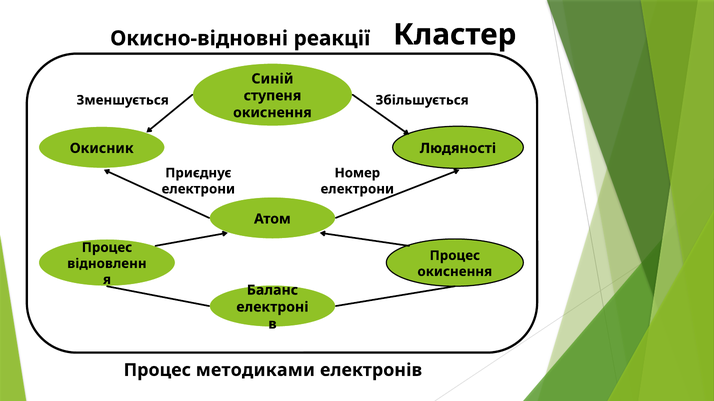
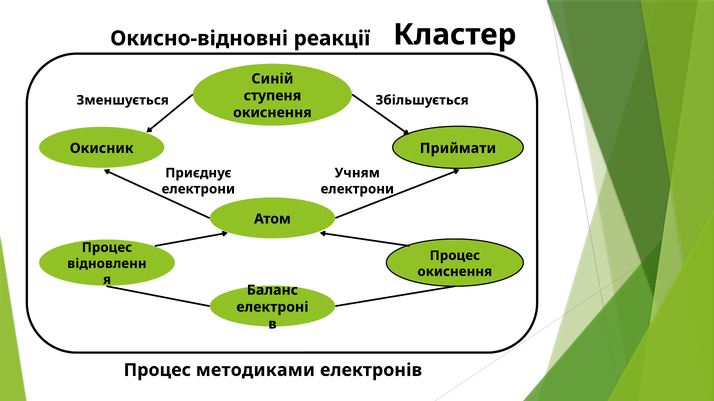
Людяності: Людяності -> Приймати
Номер: Номер -> Учням
